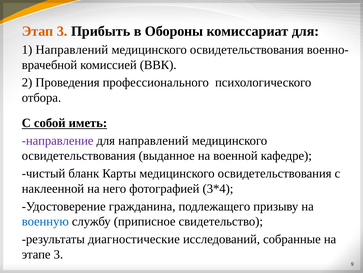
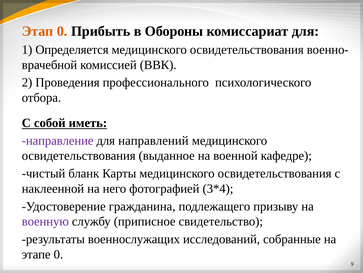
Этап 3: 3 -> 0
1 Направлений: Направлений -> Определяется
военную colour: blue -> purple
диагностические: диагностические -> военнослужащих
этапе 3: 3 -> 0
